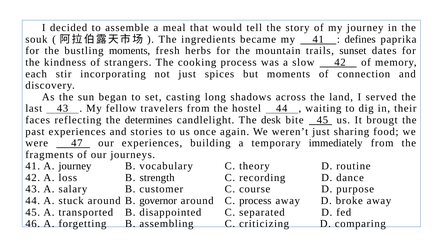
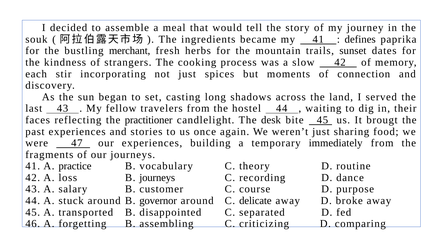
bustling moments: moments -> merchant
determines: determines -> practitioner
A journey: journey -> practice
B strength: strength -> journeys
C process: process -> delicate
